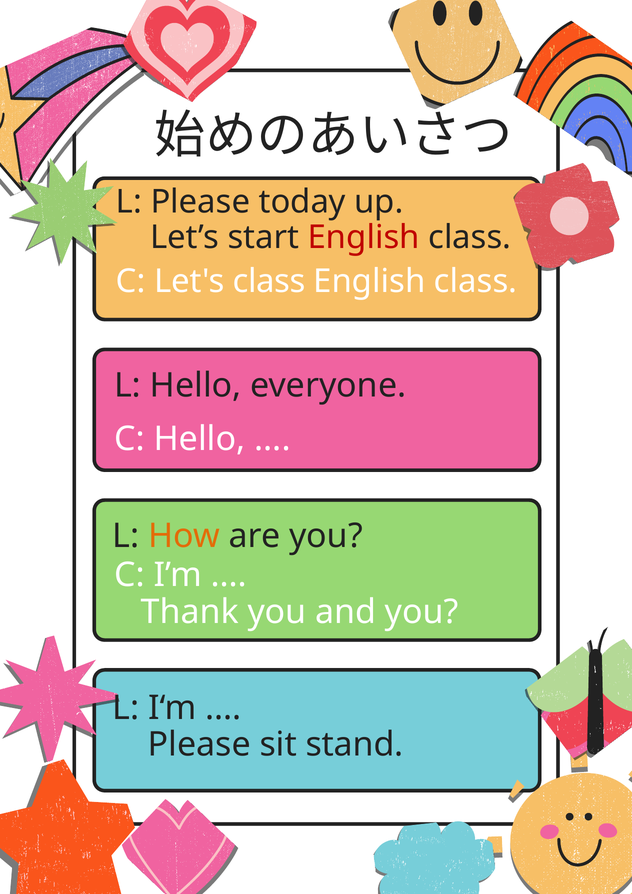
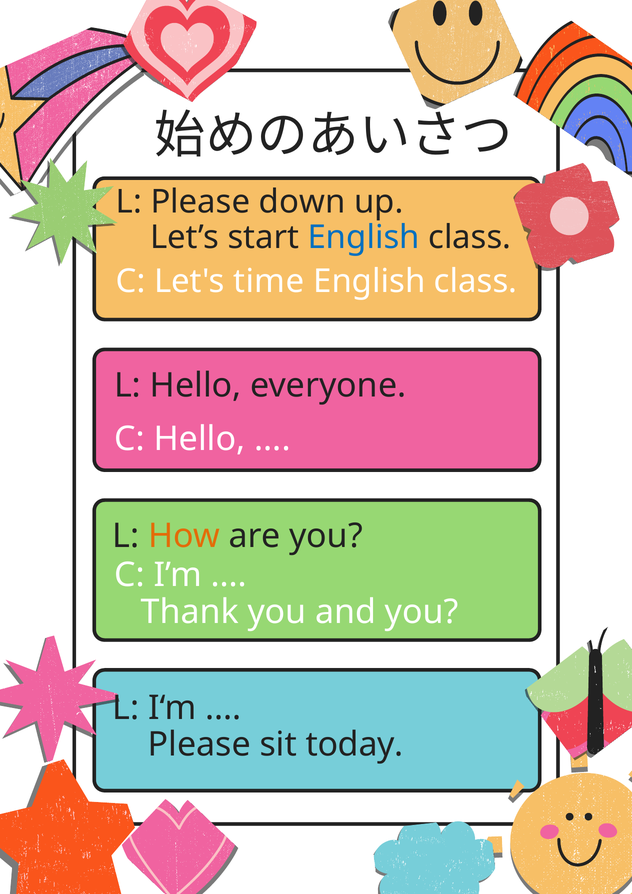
today: today -> down
English at (364, 237) colour: red -> blue
Let's class: class -> time
stand: stand -> today
